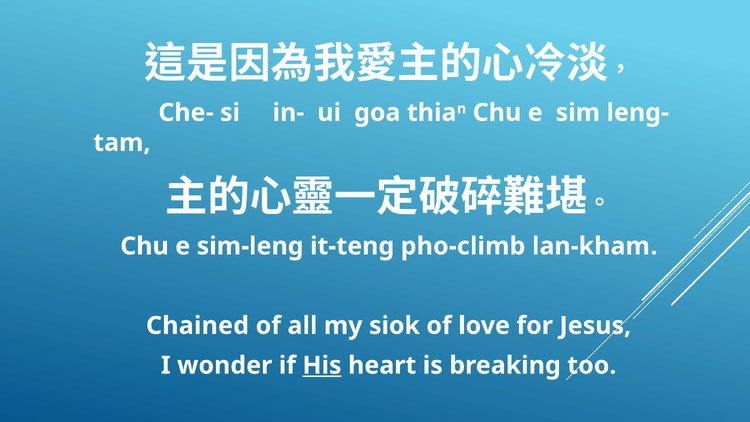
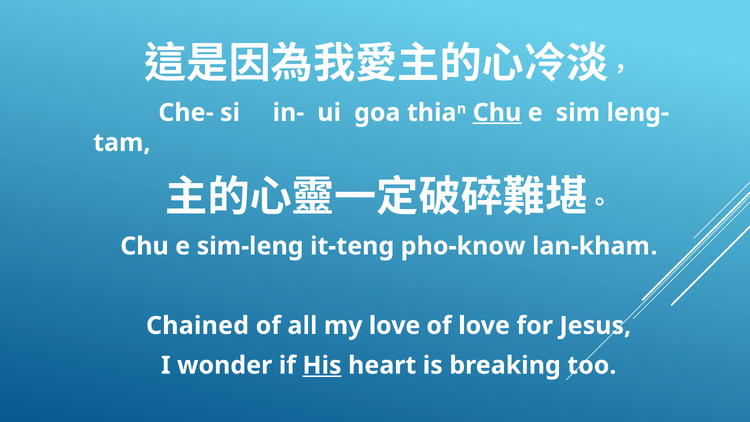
Chu at (497, 113) underline: none -> present
pho-climb: pho-climb -> pho-know
my siok: siok -> love
